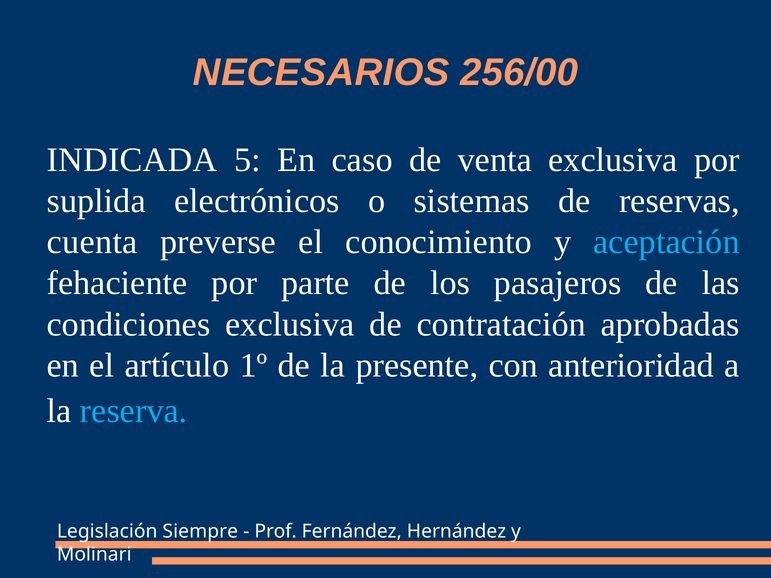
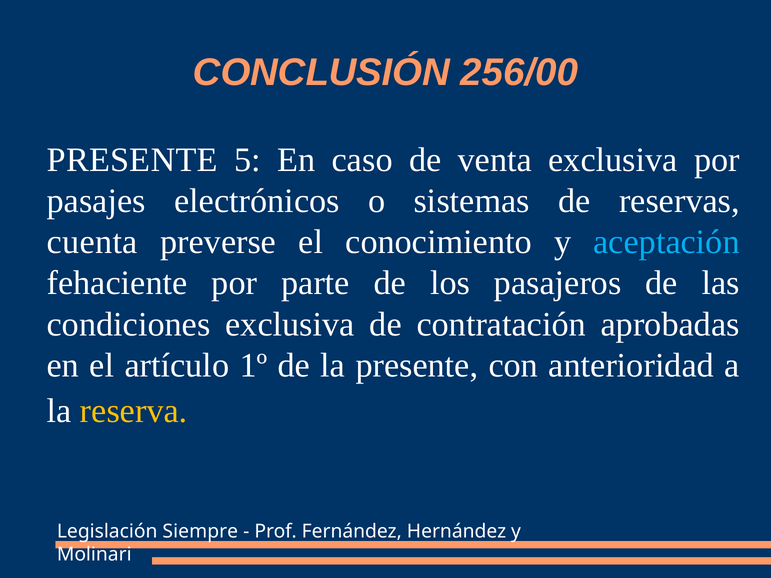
NECESARIOS: NECESARIOS -> CONCLUSIÓN
INDICADA at (132, 160): INDICADA -> PRESENTE
suplida: suplida -> pasajes
reserva colour: light blue -> yellow
